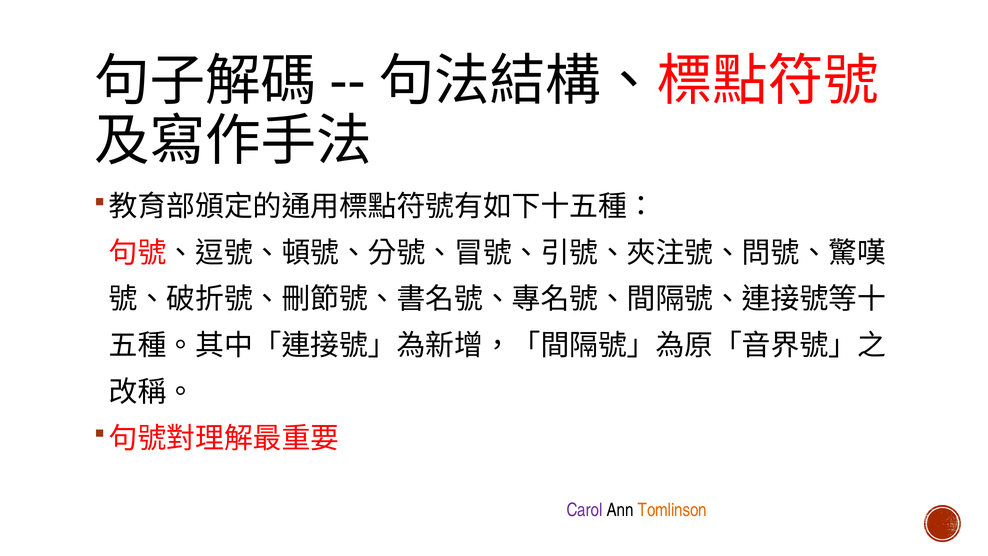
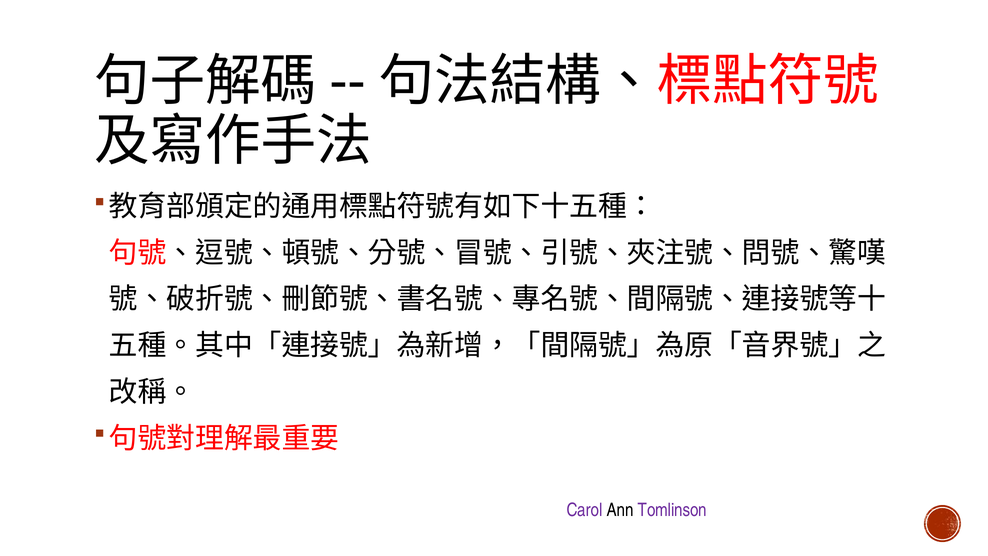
Tomlinson colour: orange -> purple
